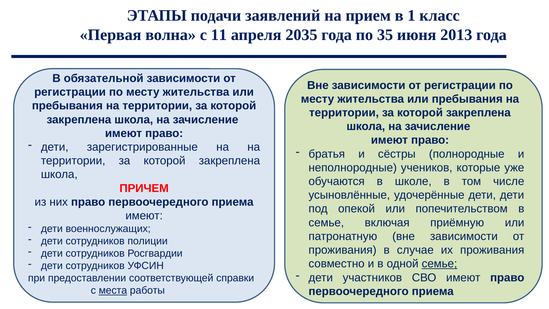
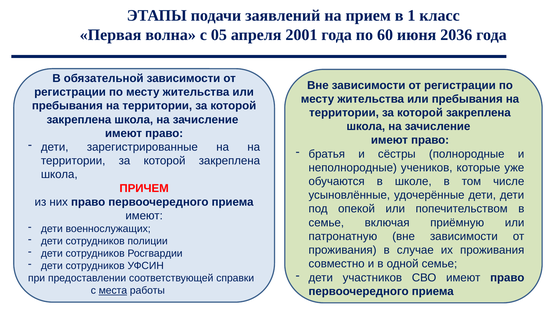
11: 11 -> 05
2035: 2035 -> 2001
35: 35 -> 60
2013: 2013 -> 2036
семье at (439, 264) underline: present -> none
